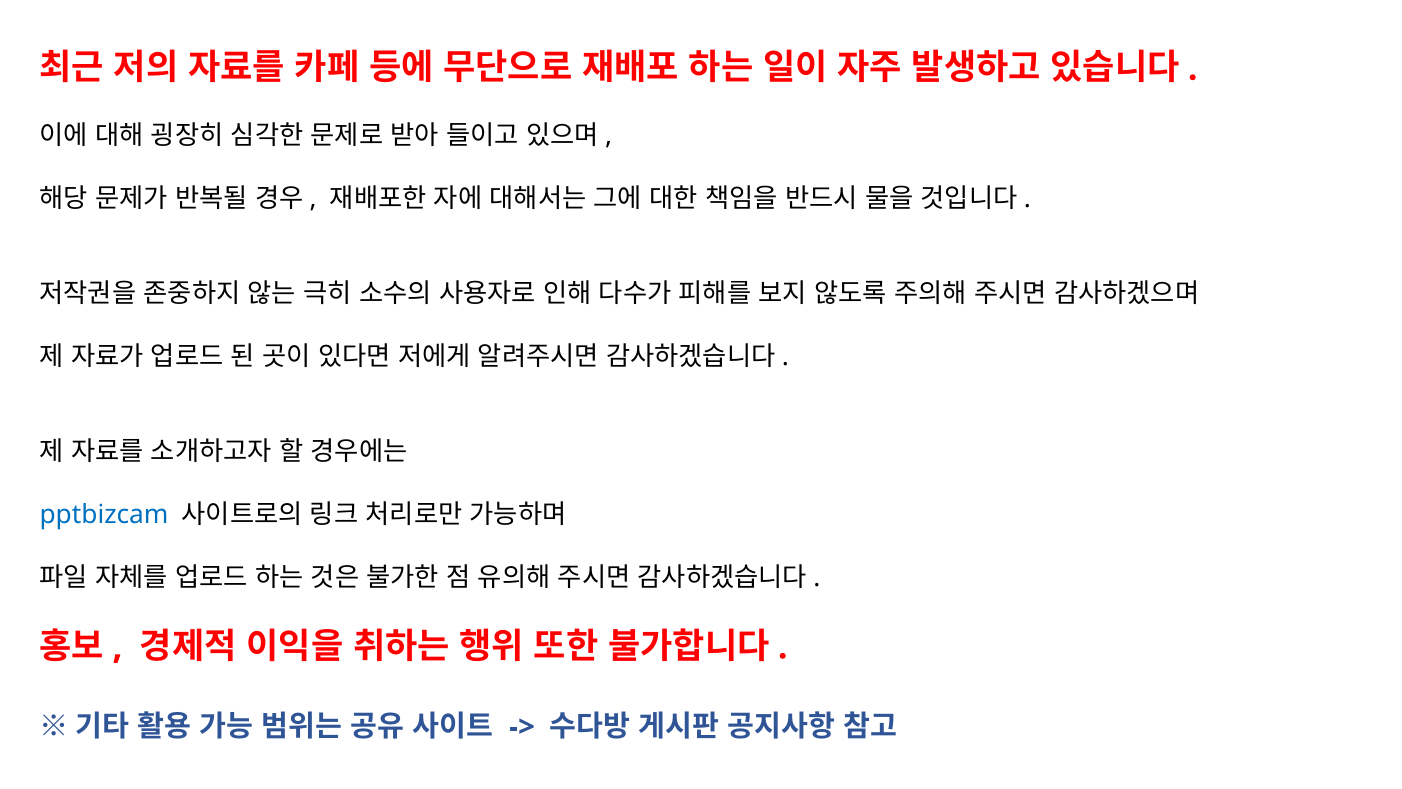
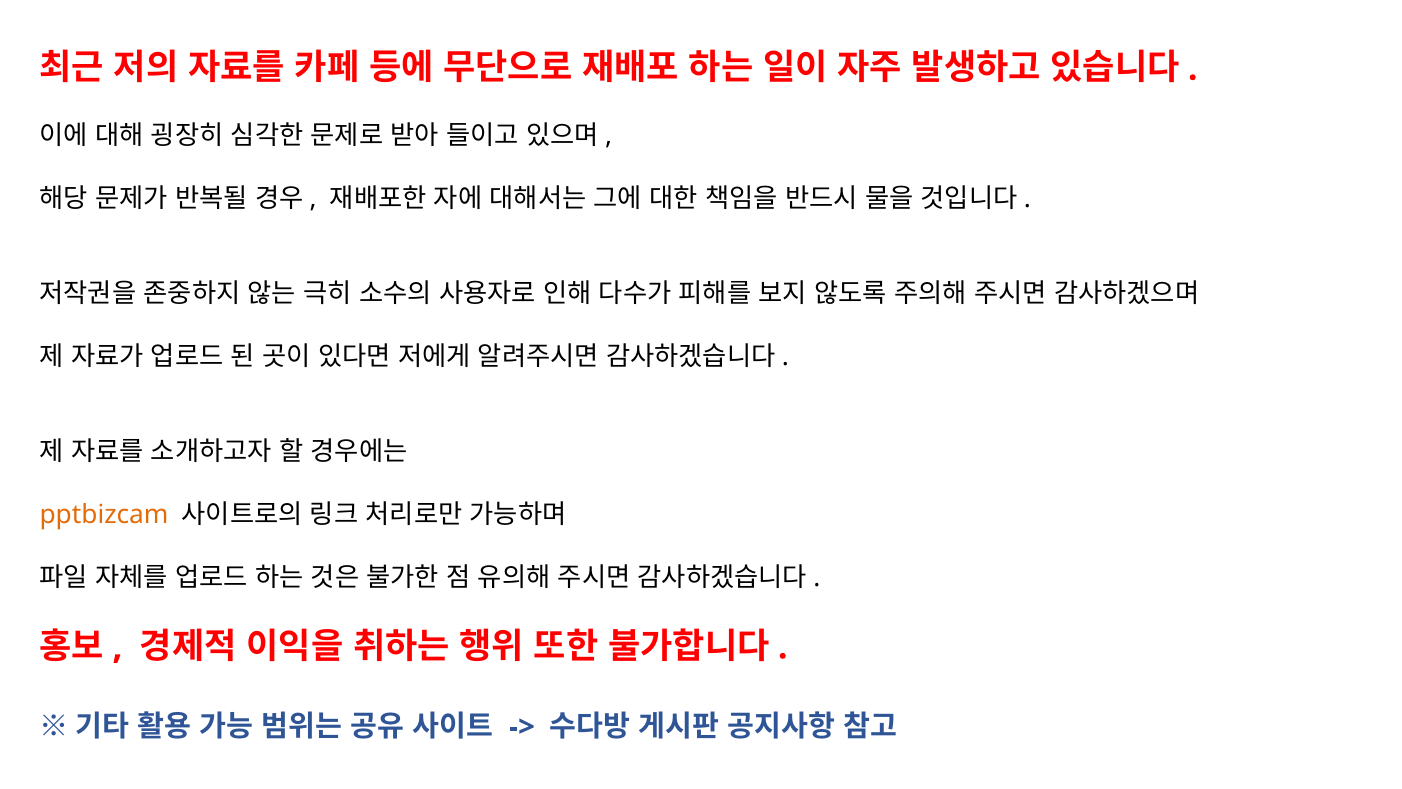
pptbizcam colour: blue -> orange
